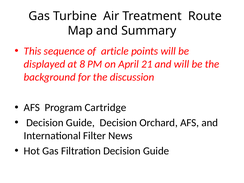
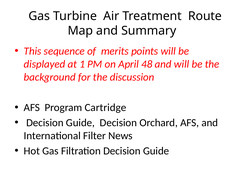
article: article -> merits
8: 8 -> 1
21: 21 -> 48
